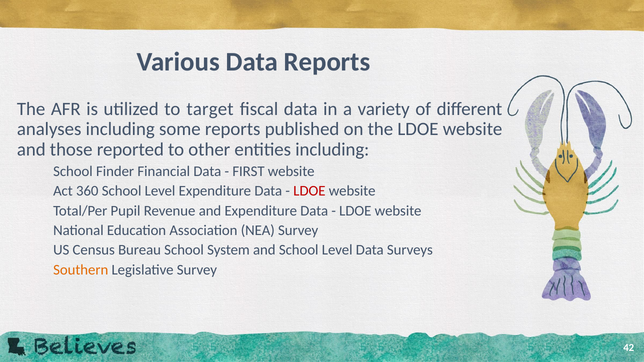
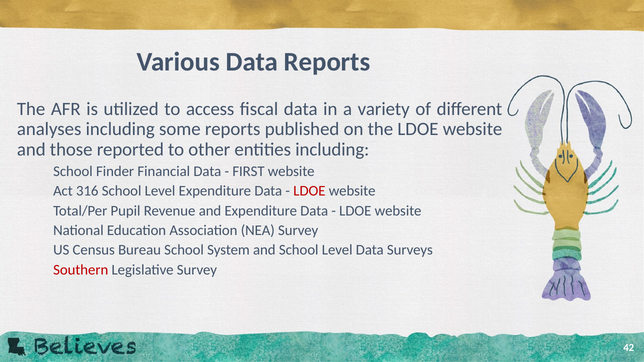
target: target -> access
360: 360 -> 316
Southern colour: orange -> red
